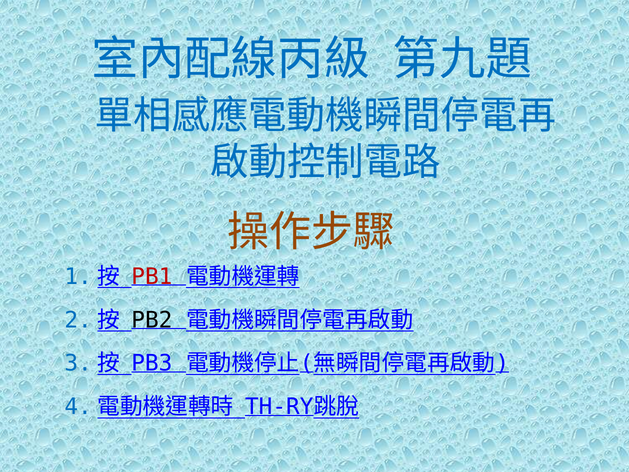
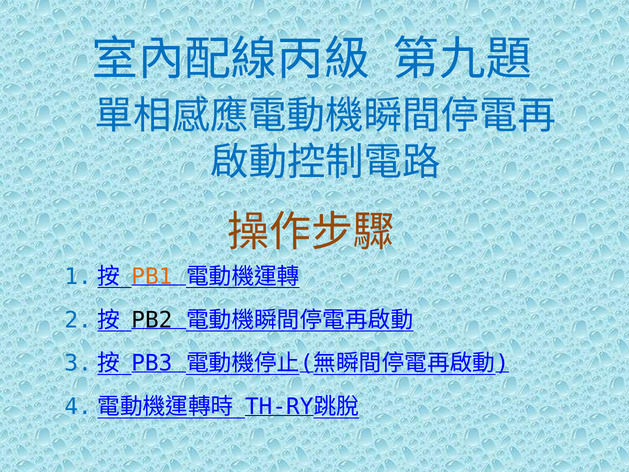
PB1 colour: red -> orange
